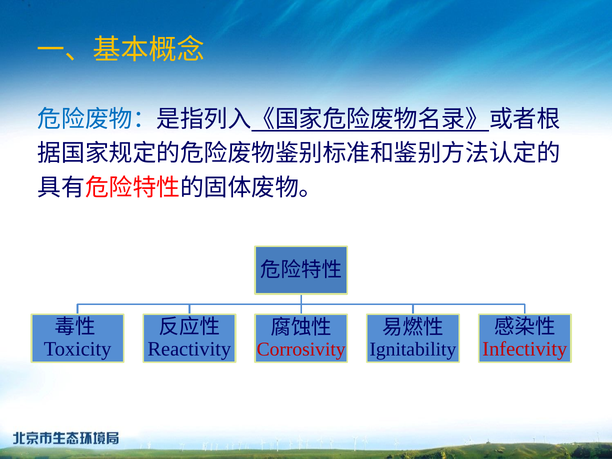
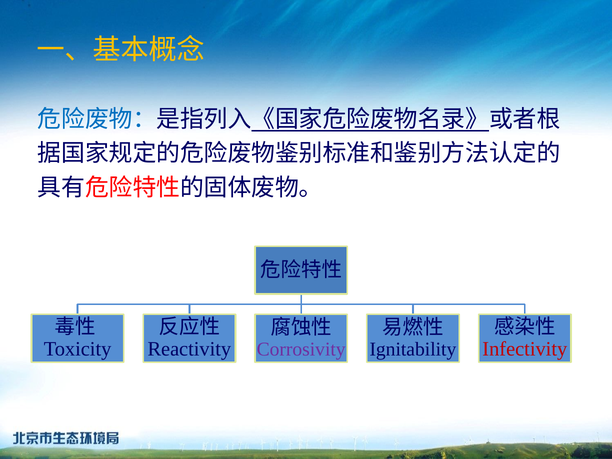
Corrosivity colour: red -> purple
